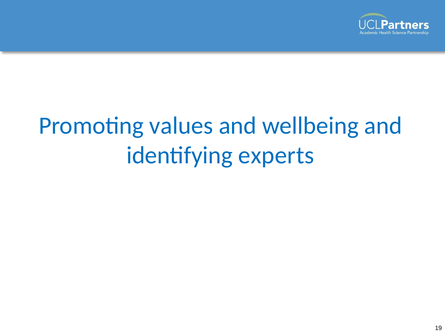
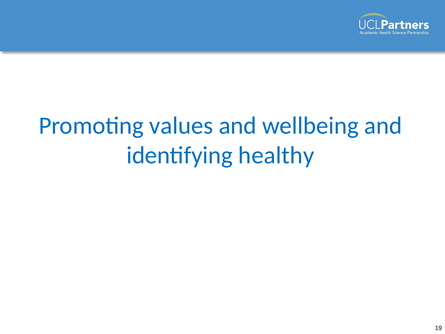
experts: experts -> healthy
